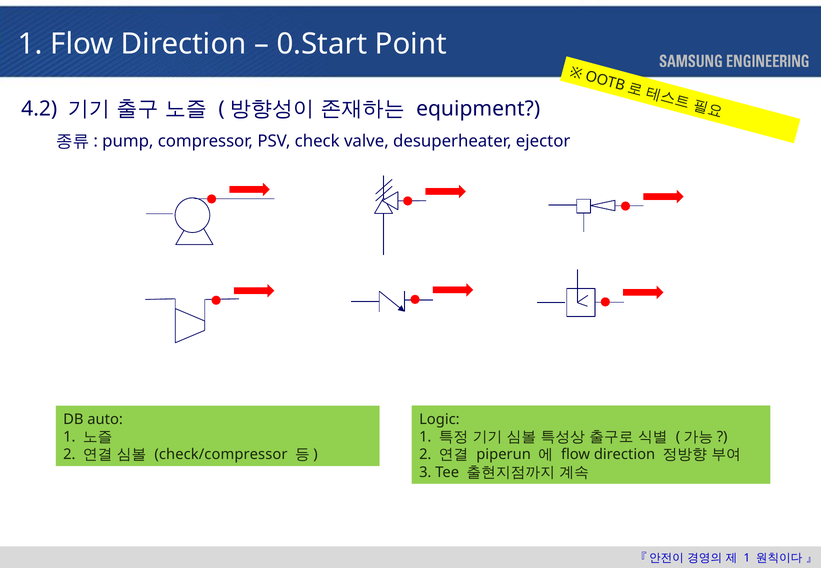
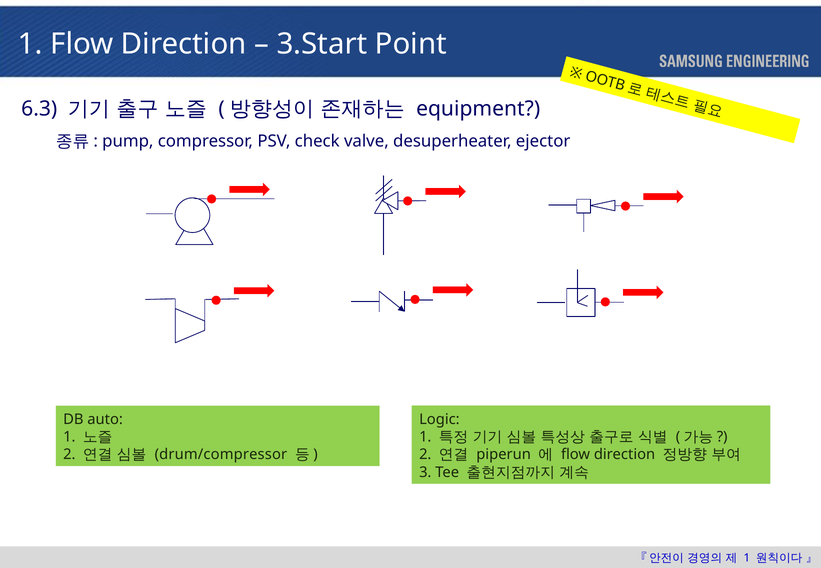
0.Start: 0.Start -> 3.Start
4.2: 4.2 -> 6.3
check/compressor: check/compressor -> drum/compressor
